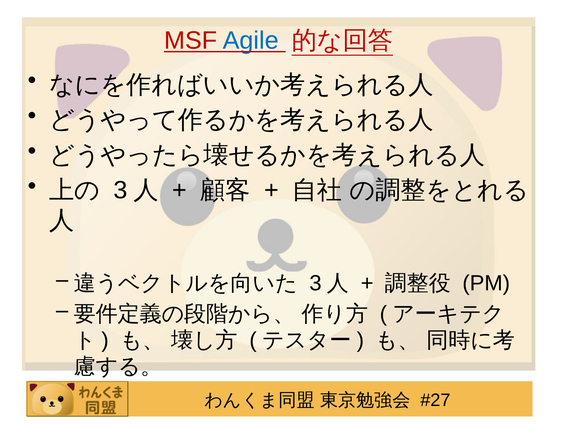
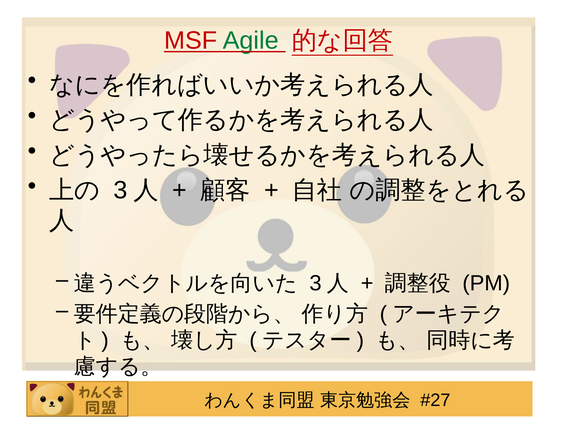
Agile colour: blue -> green
